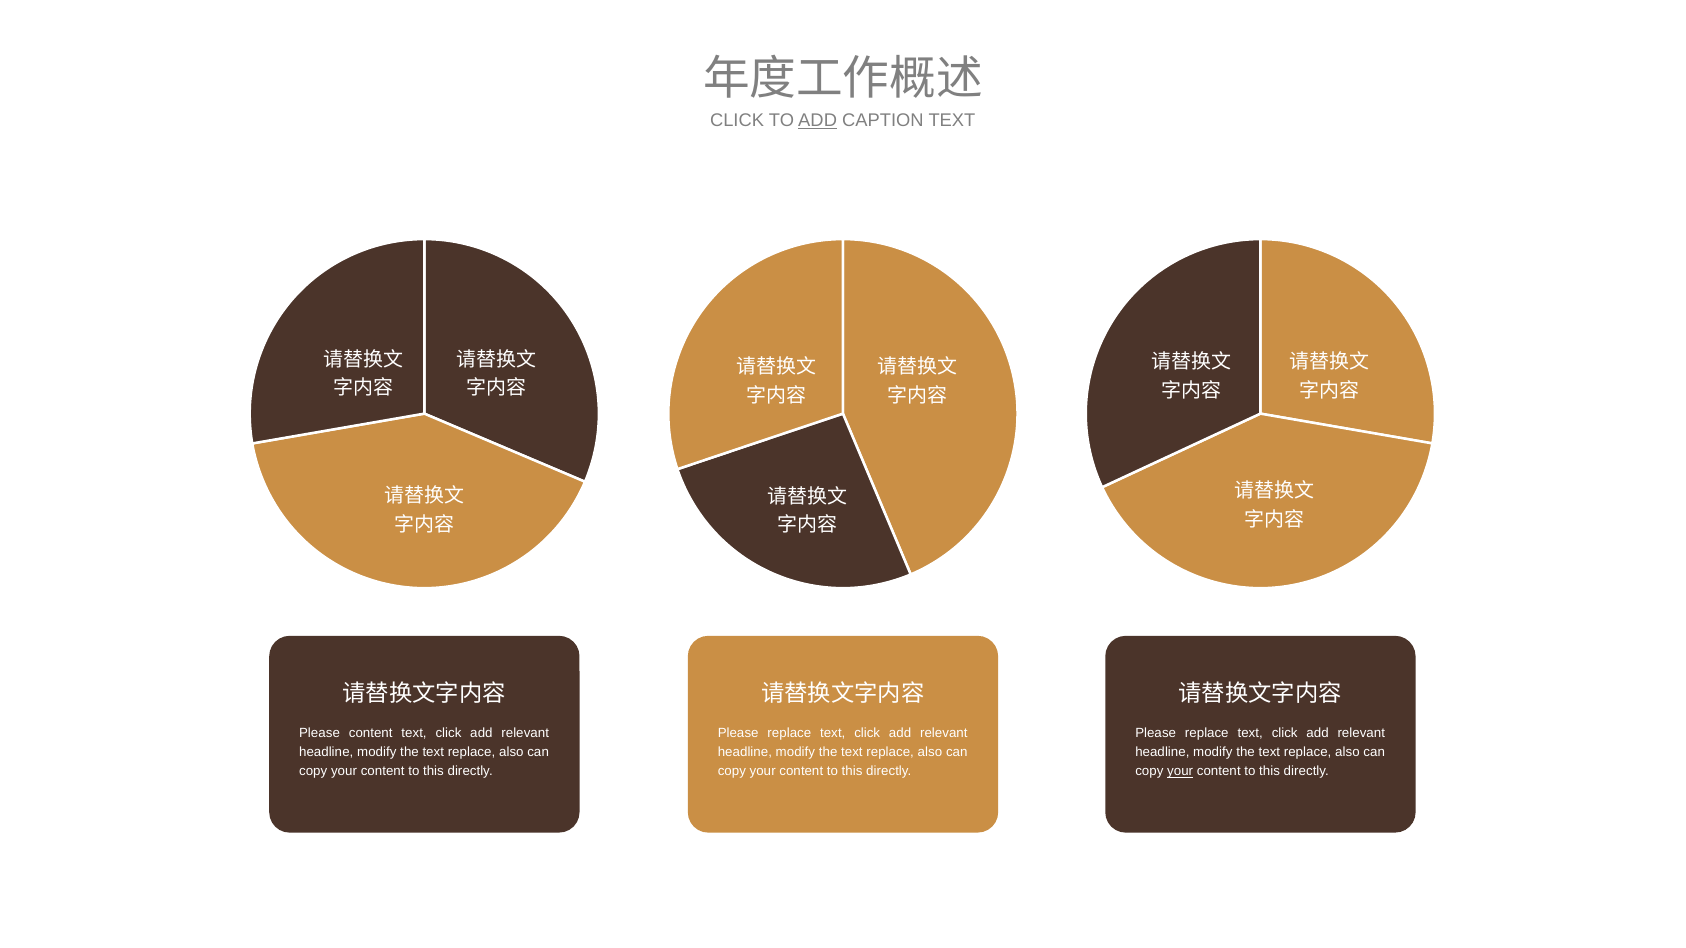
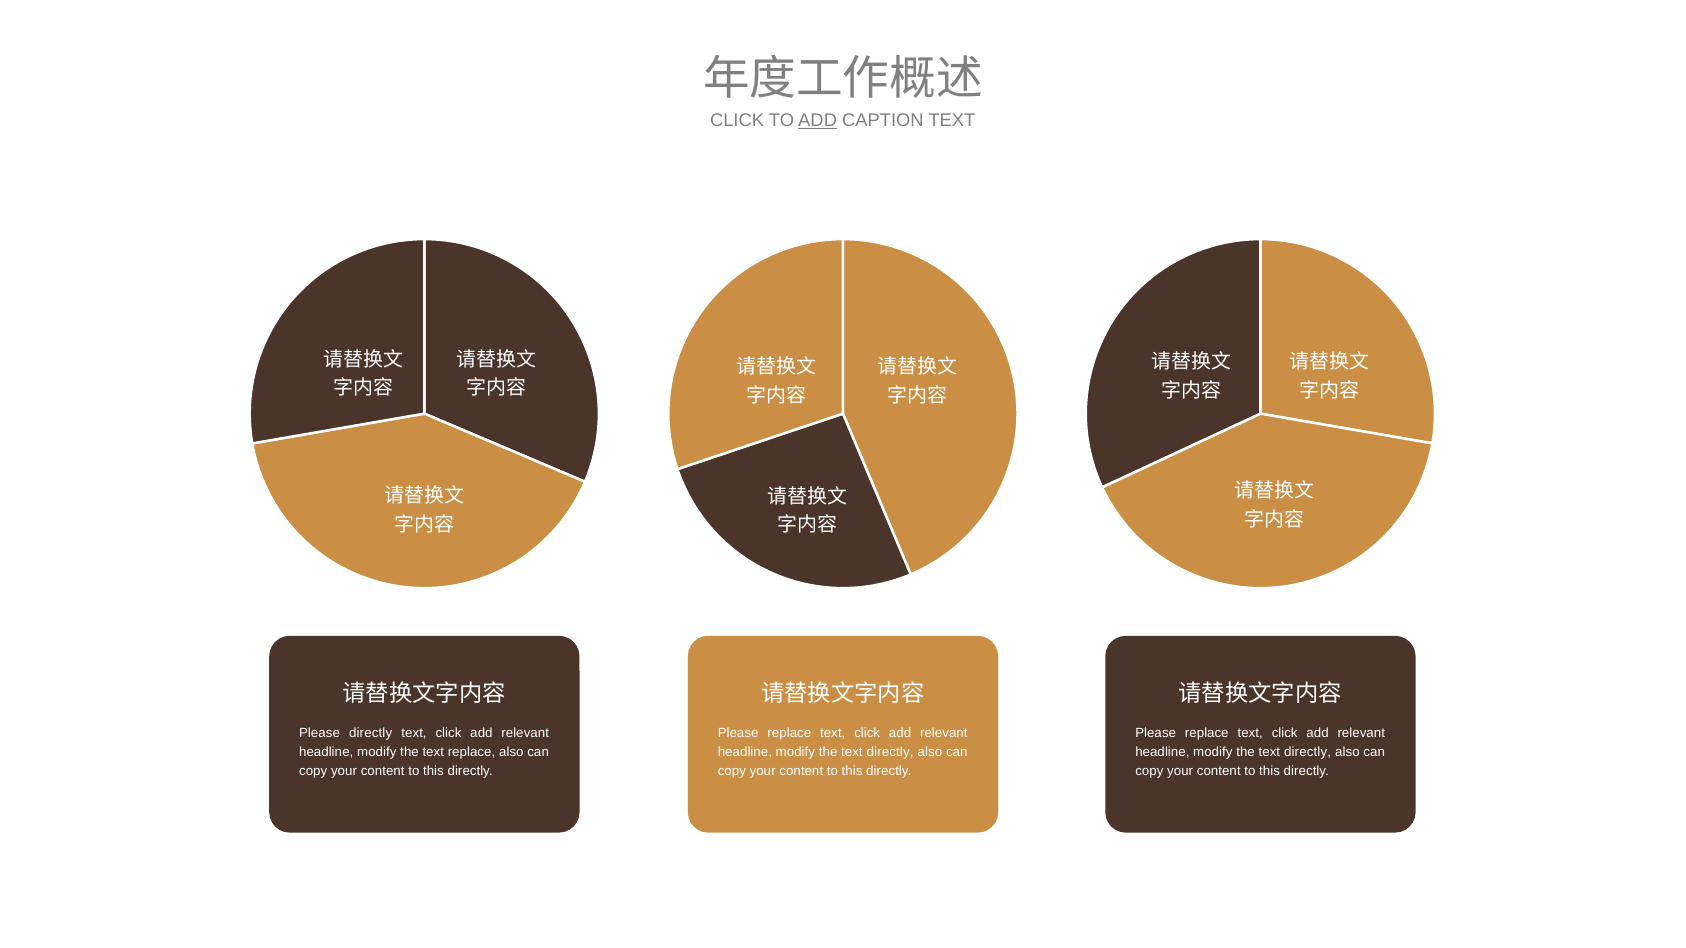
Please content: content -> directly
replace at (890, 752): replace -> directly
replace at (1308, 752): replace -> directly
your at (1180, 772) underline: present -> none
